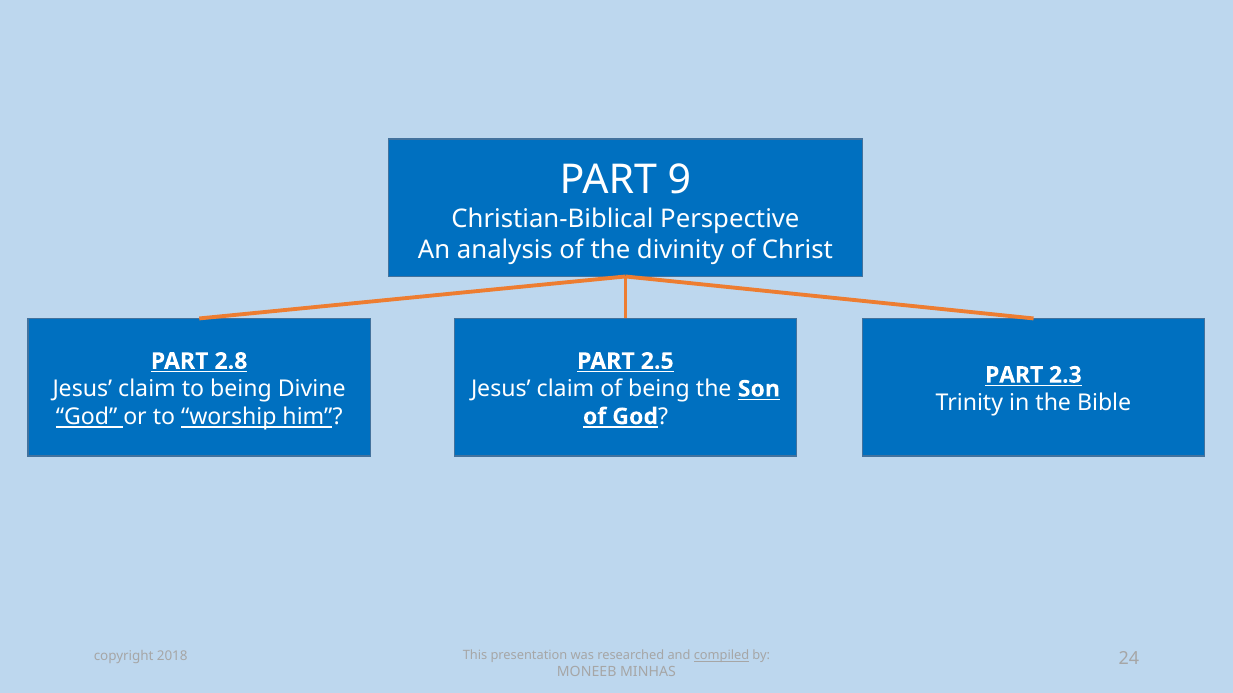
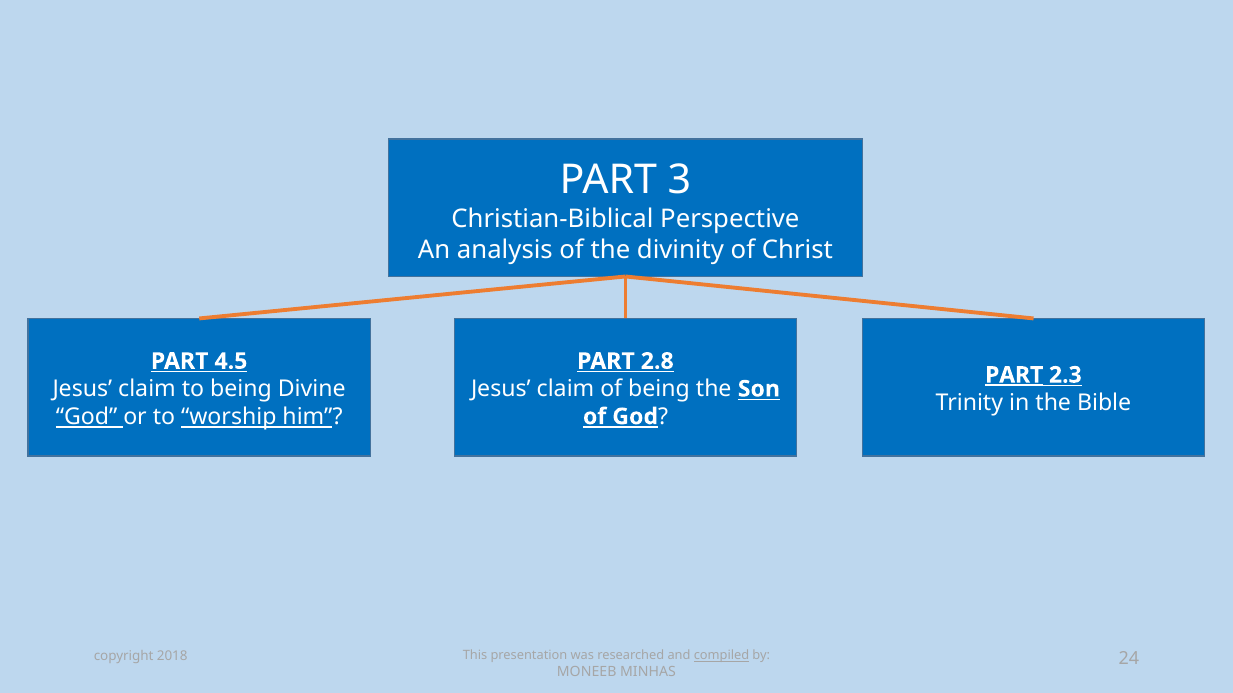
9: 9 -> 3
2.8: 2.8 -> 4.5
2.5: 2.5 -> 2.8
PART at (1014, 375) underline: none -> present
